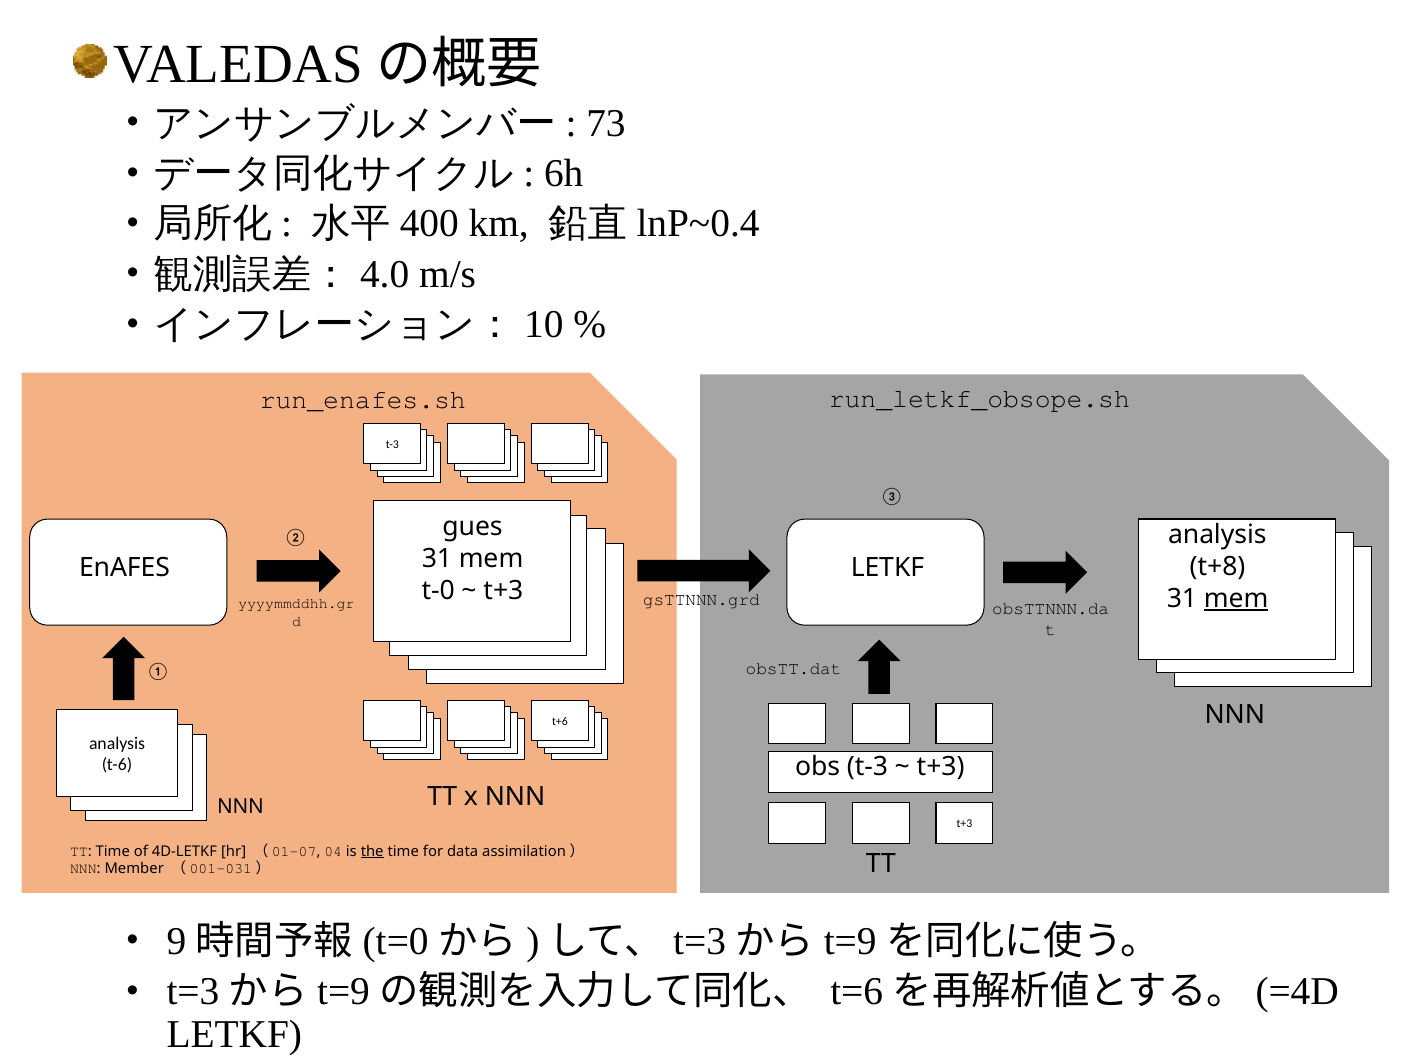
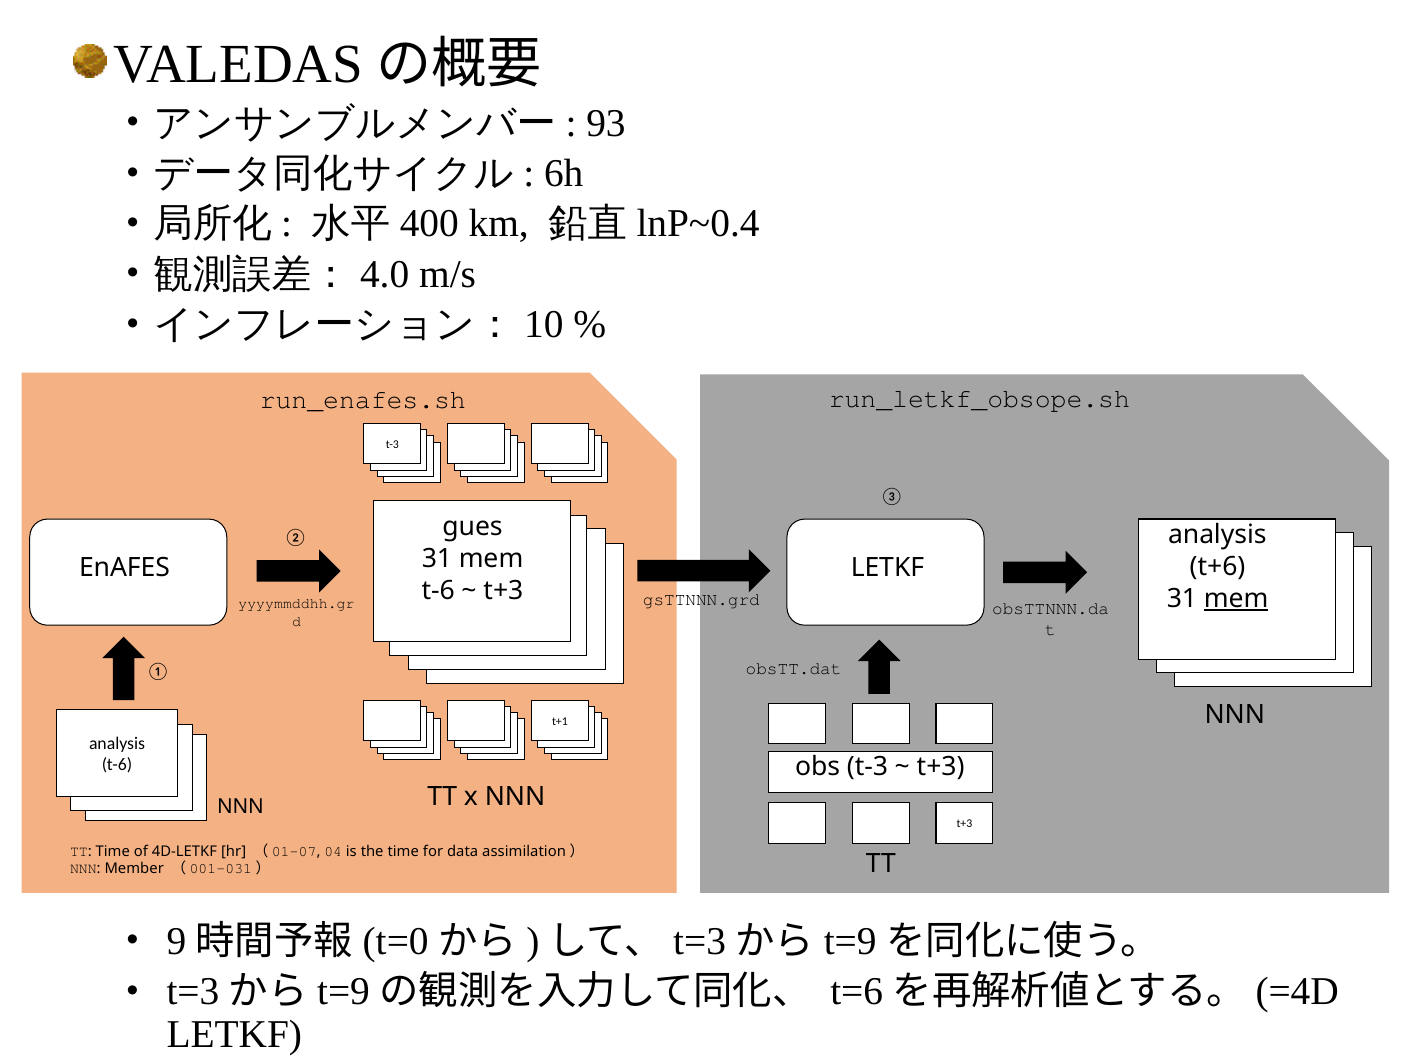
73: 73 -> 93
t+8: t+8 -> t+6
t-0 at (438, 590): t-0 -> t-6
t+6: t+6 -> t+1
the underline: present -> none
